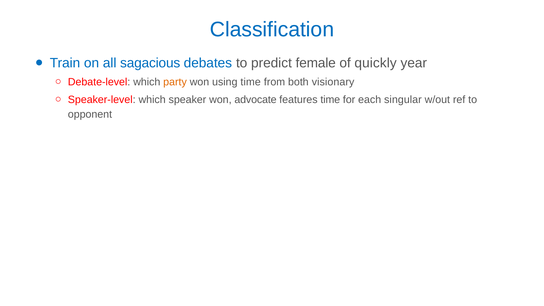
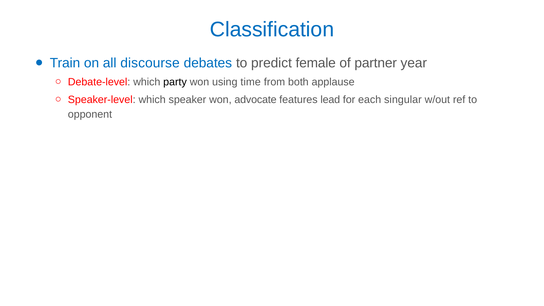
sagacious: sagacious -> discourse
quickly: quickly -> partner
party colour: orange -> black
visionary: visionary -> applause
features time: time -> lead
